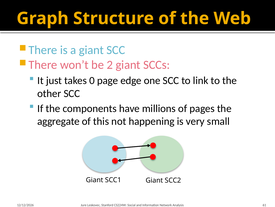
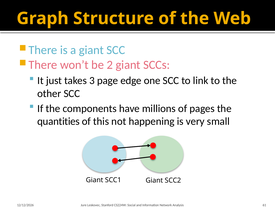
0: 0 -> 3
aggregate: aggregate -> quantities
